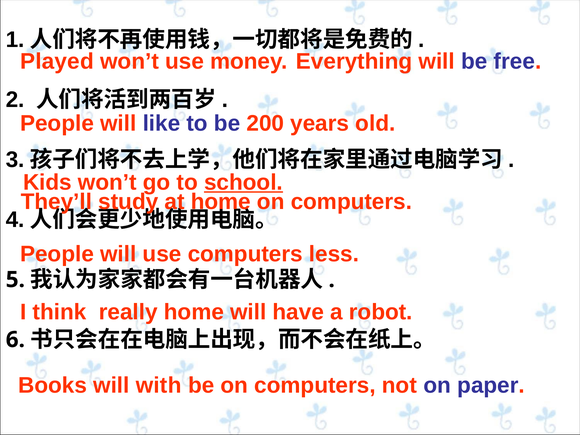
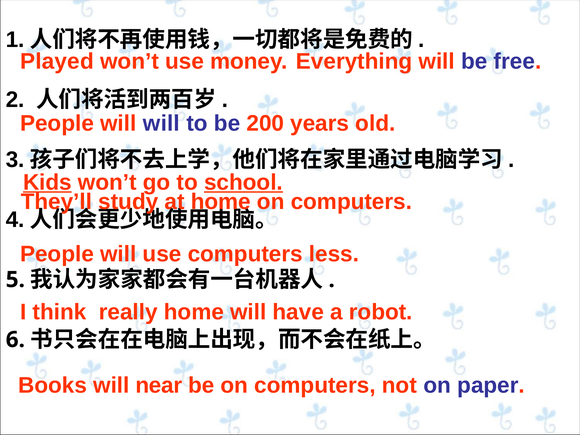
will like: like -> will
Kids underline: none -> present
with: with -> near
